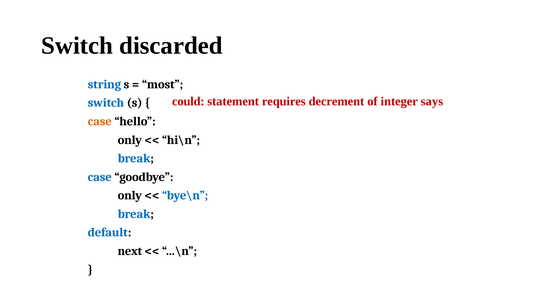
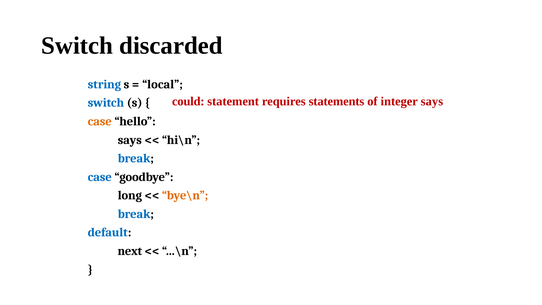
most: most -> local
decrement: decrement -> statements
only at (130, 140): only -> says
only at (130, 195): only -> long
bye\n colour: blue -> orange
